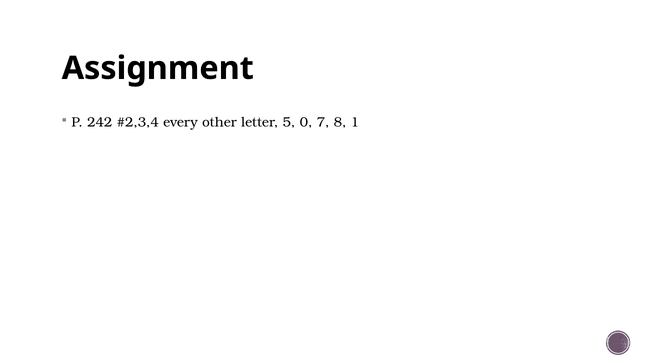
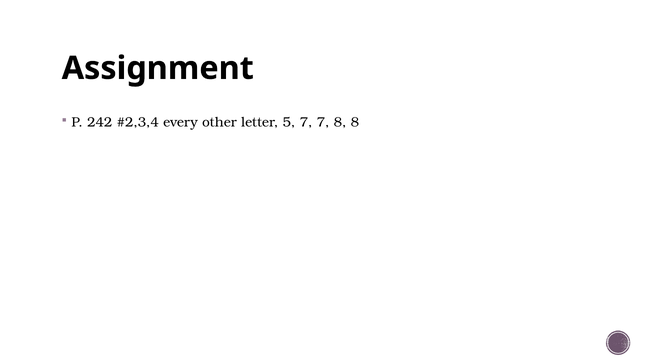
5 0: 0 -> 7
8 1: 1 -> 8
